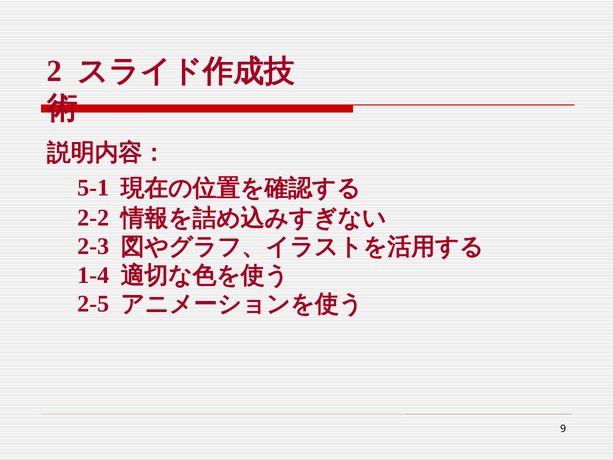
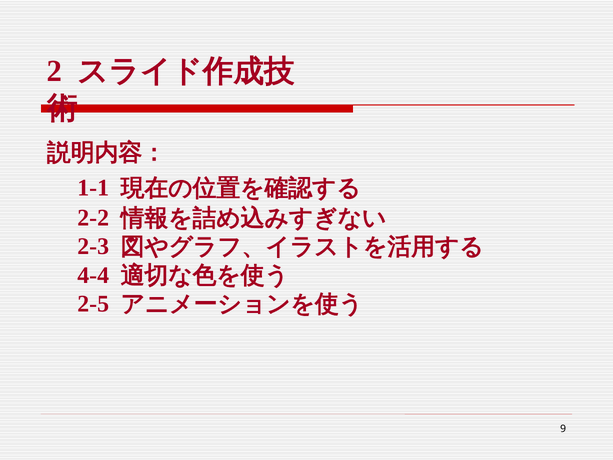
5-1: 5-1 -> 1-1
1-4: 1-4 -> 4-4
